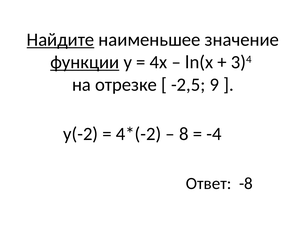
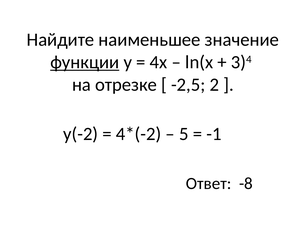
Найдите underline: present -> none
9: 9 -> 2
8: 8 -> 5
-4: -4 -> -1
